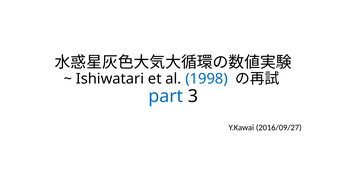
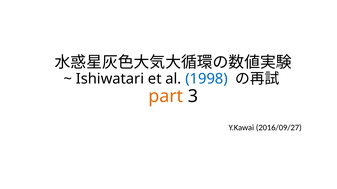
part colour: blue -> orange
